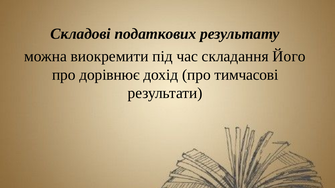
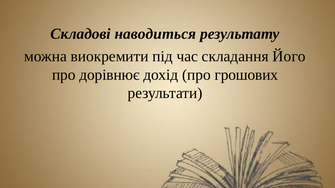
податкових: податкових -> наводиться
тимчасові: тимчасові -> грошових
